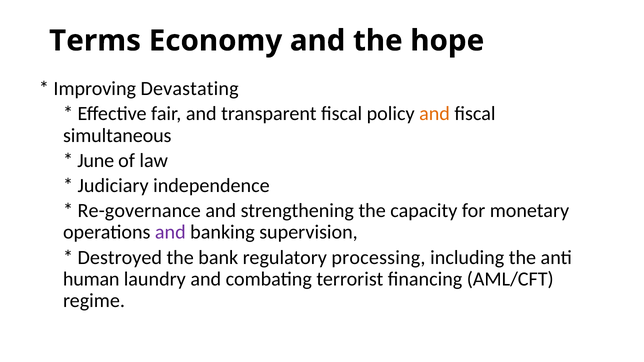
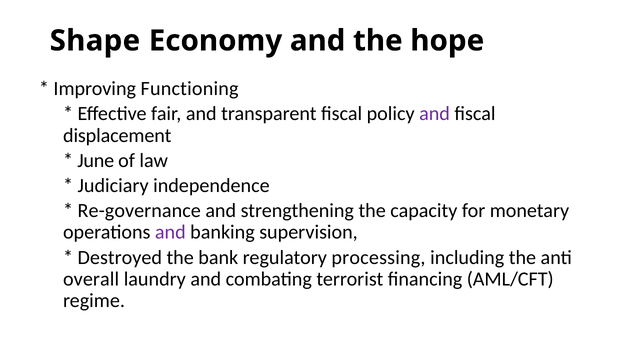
Terms: Terms -> Shape
Devastating: Devastating -> Functioning
and at (435, 114) colour: orange -> purple
simultaneous: simultaneous -> displacement
human: human -> overall
